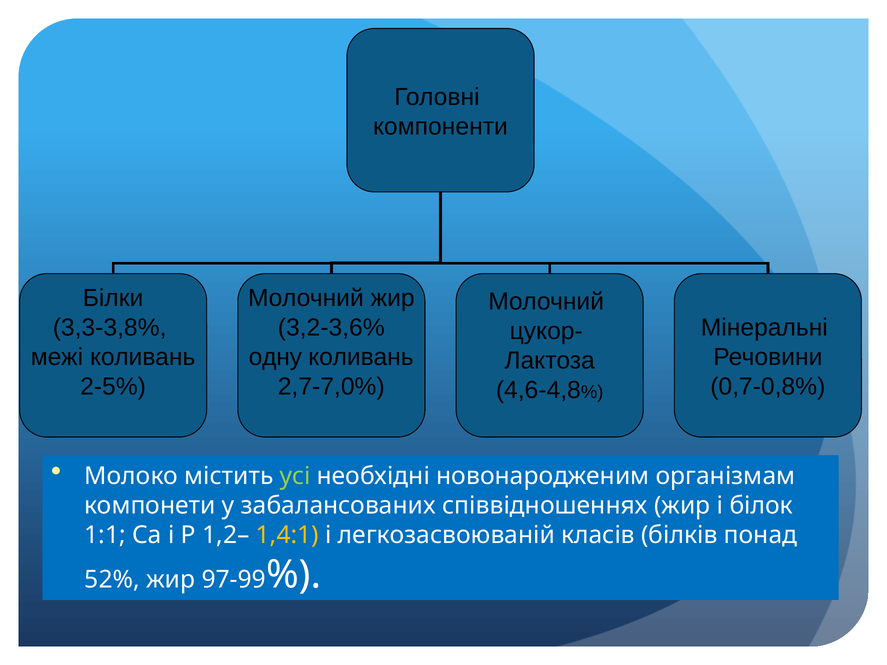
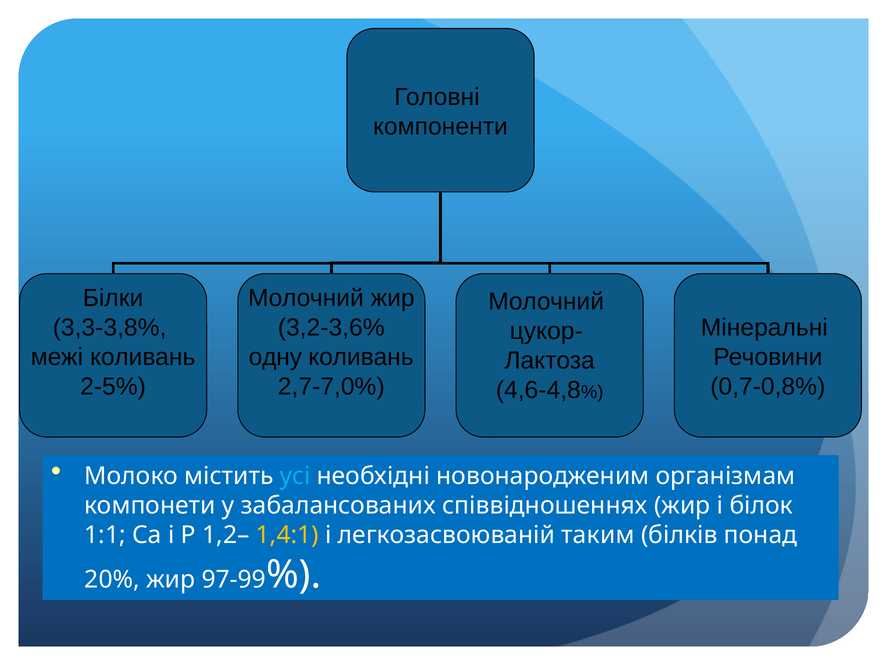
усі colour: light green -> light blue
класів: класів -> таким
52%: 52% -> 20%
